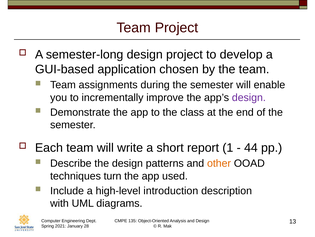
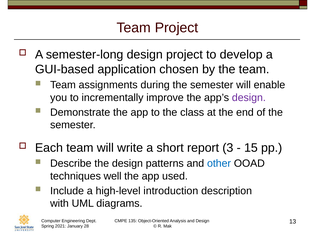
1: 1 -> 3
44: 44 -> 15
other colour: orange -> blue
turn: turn -> well
